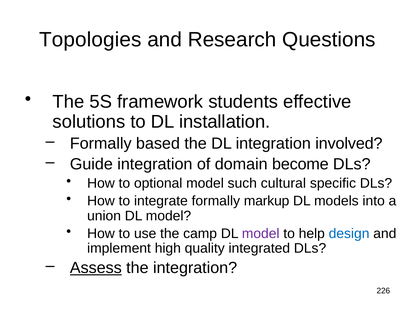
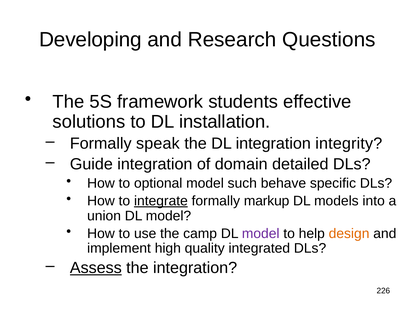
Topologies: Topologies -> Developing
based: based -> speak
involved: involved -> integrity
become: become -> detailed
cultural: cultural -> behave
integrate underline: none -> present
design colour: blue -> orange
